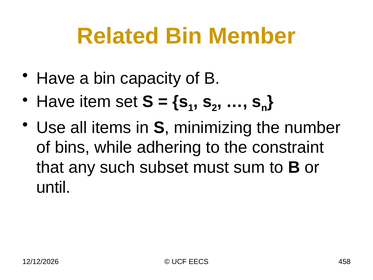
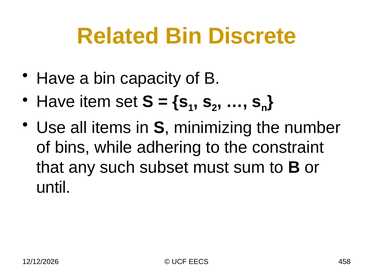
Member: Member -> Discrete
